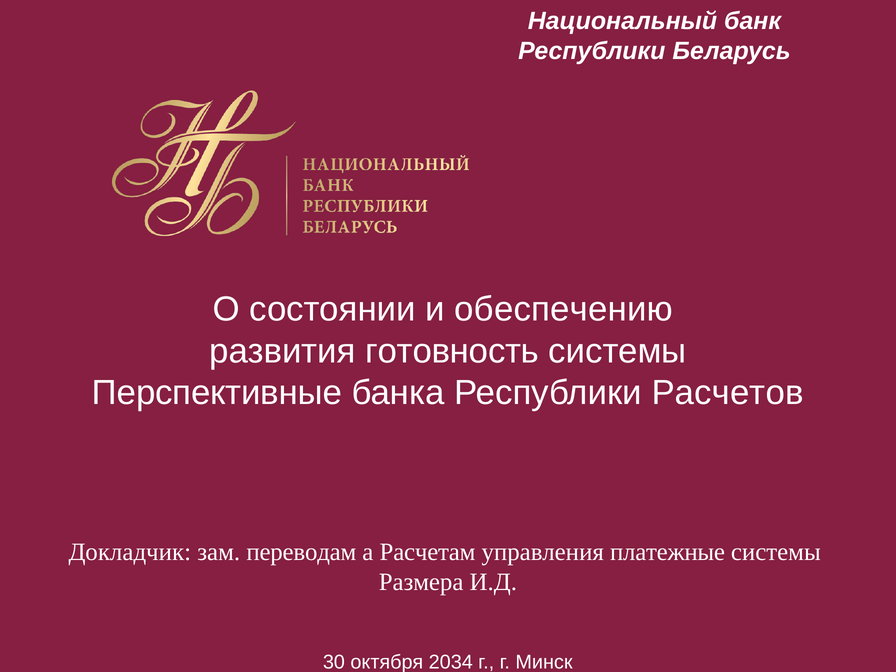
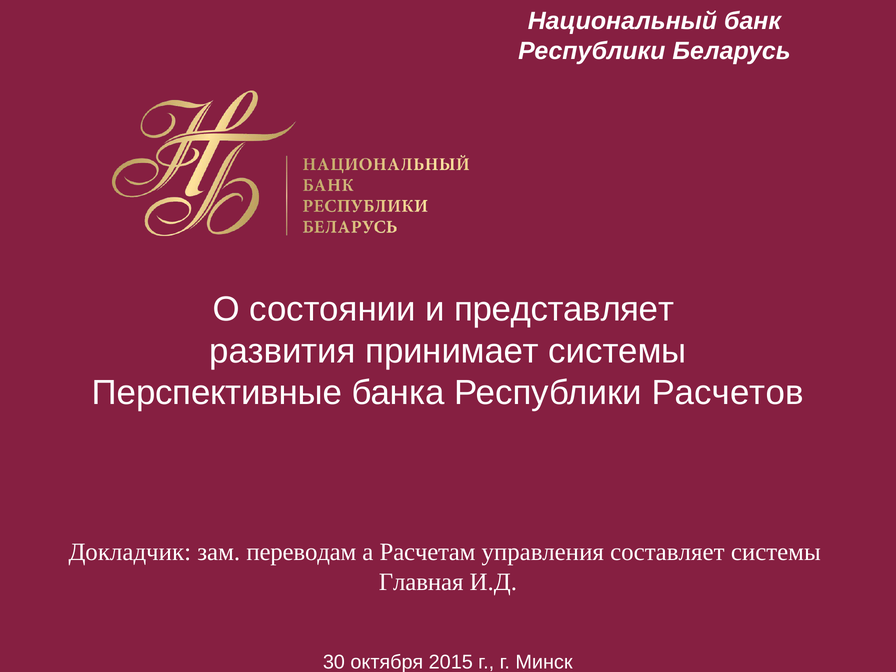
обеспечению: обеспечению -> представляет
готовность: готовность -> принимает
платежные: платежные -> составляет
Размера: Размера -> Главная
2034: 2034 -> 2015
